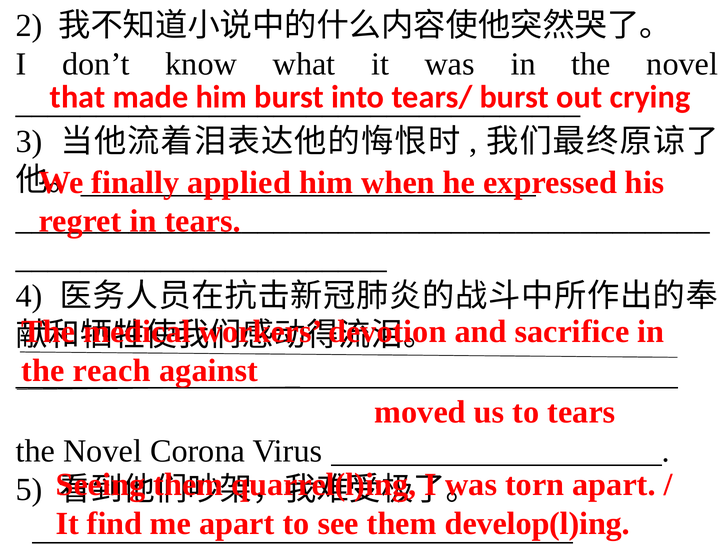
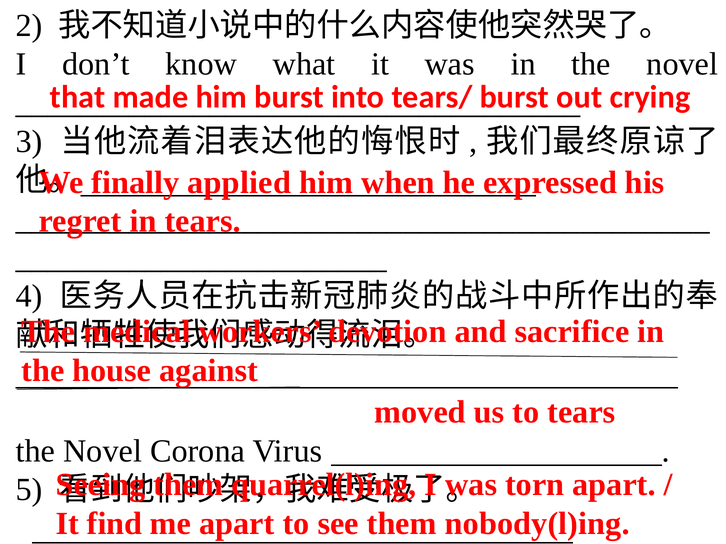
reach: reach -> house
develop(l)ing: develop(l)ing -> nobody(l)ing
